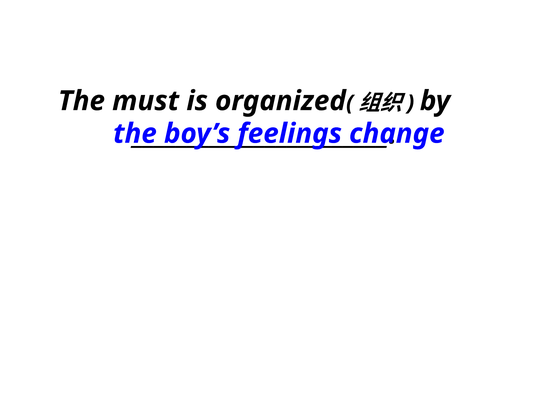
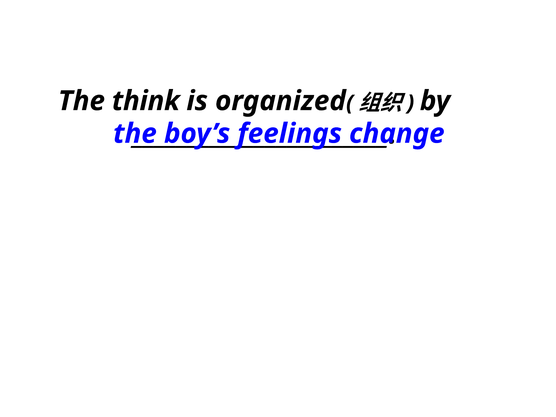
must: must -> think
